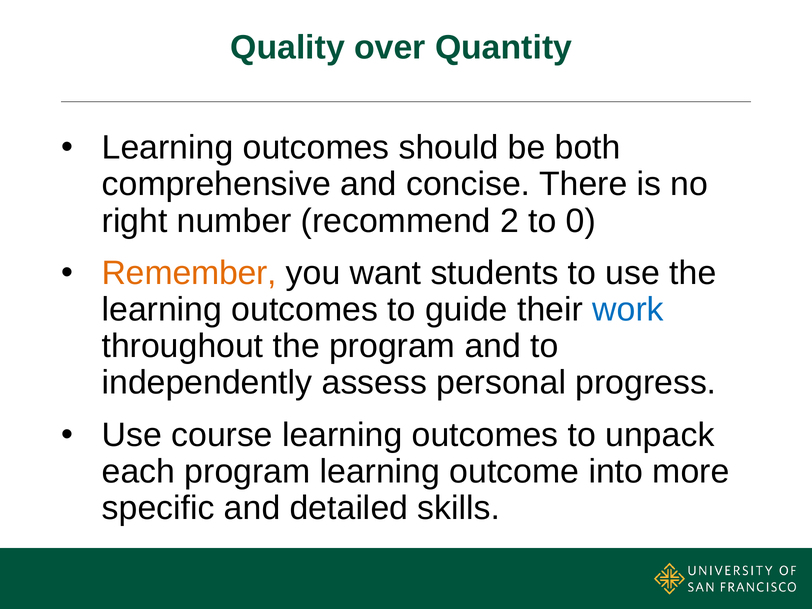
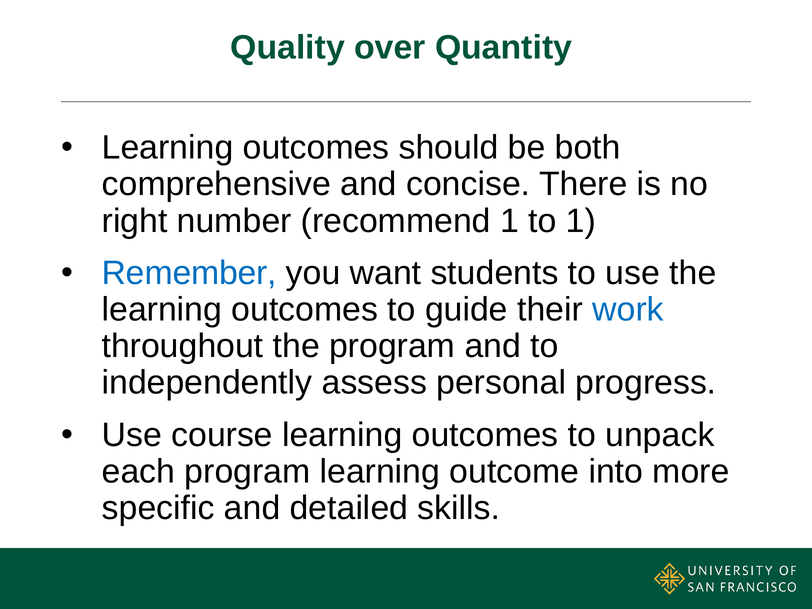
recommend 2: 2 -> 1
to 0: 0 -> 1
Remember colour: orange -> blue
